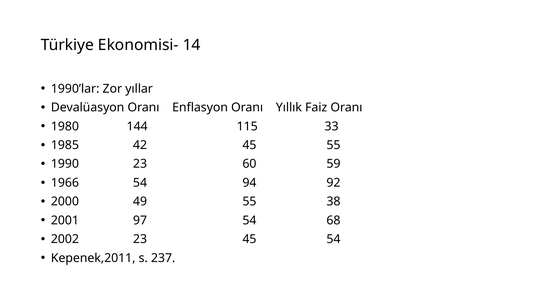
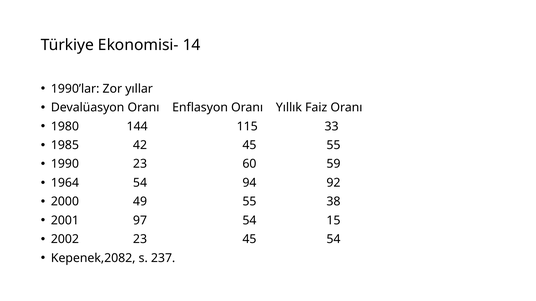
1966: 1966 -> 1964
68: 68 -> 15
Kepenek,2011: Kepenek,2011 -> Kepenek,2082
